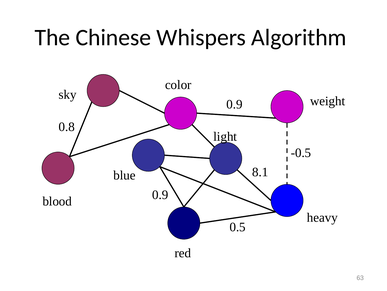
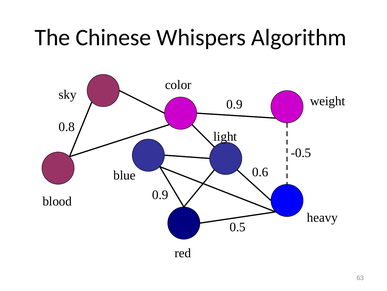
8.1: 8.1 -> 0.6
